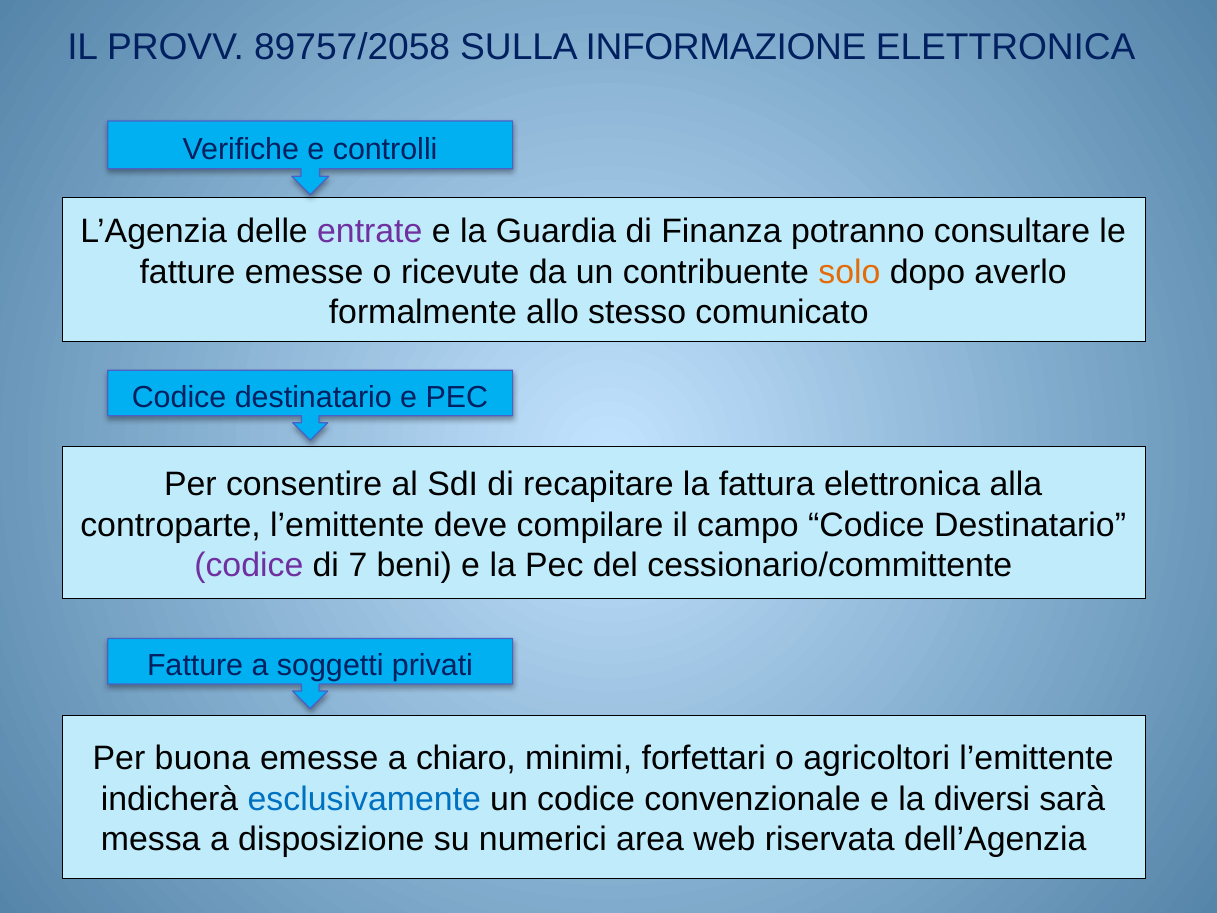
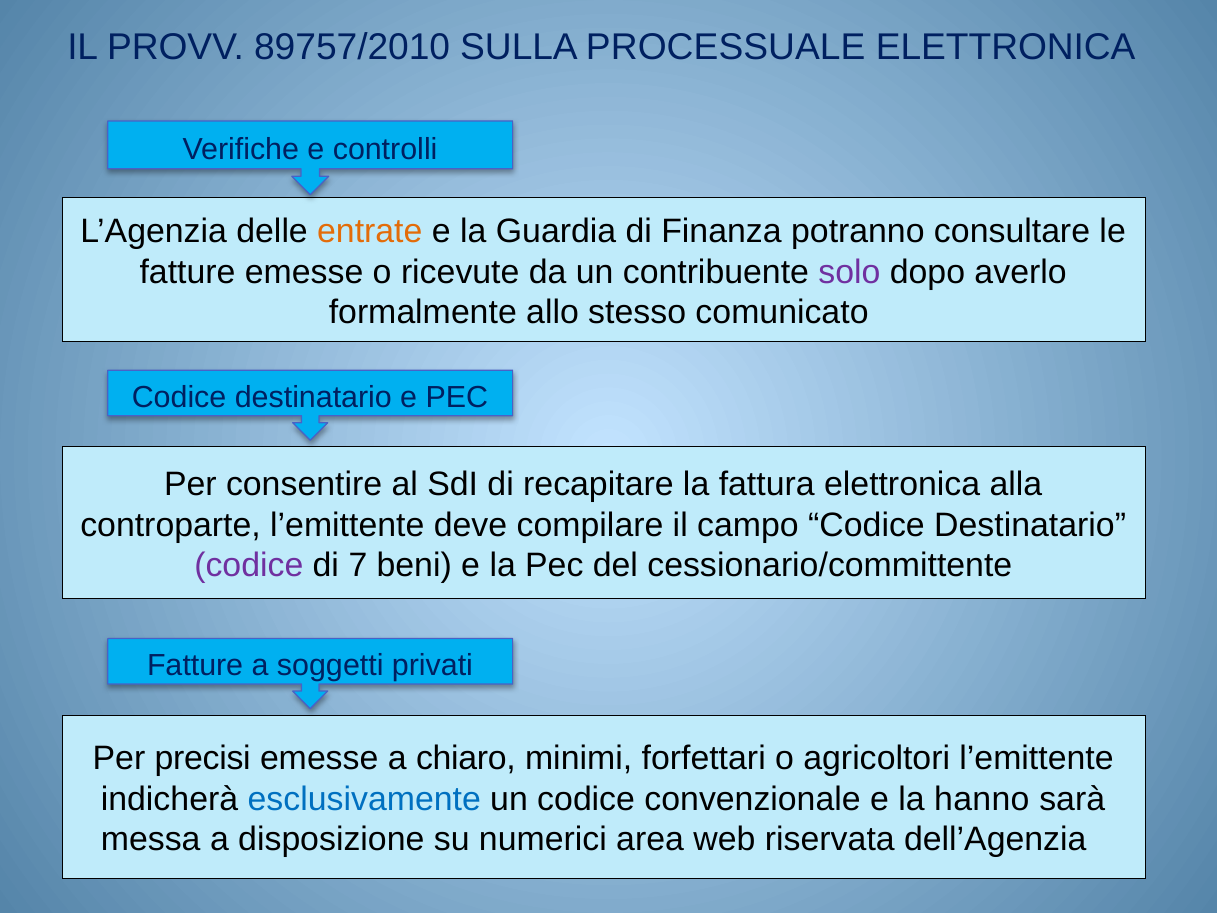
89757/2058: 89757/2058 -> 89757/2010
INFORMAZIONE: INFORMAZIONE -> PROCESSUALE
entrate colour: purple -> orange
solo colour: orange -> purple
buona: buona -> precisi
diversi: diversi -> hanno
